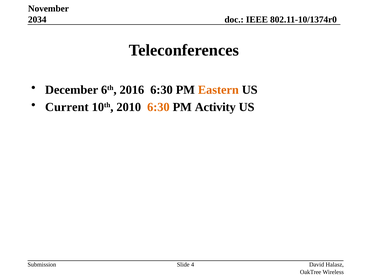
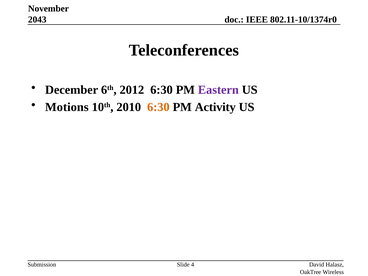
2034: 2034 -> 2043
2016: 2016 -> 2012
Eastern colour: orange -> purple
Current: Current -> Motions
